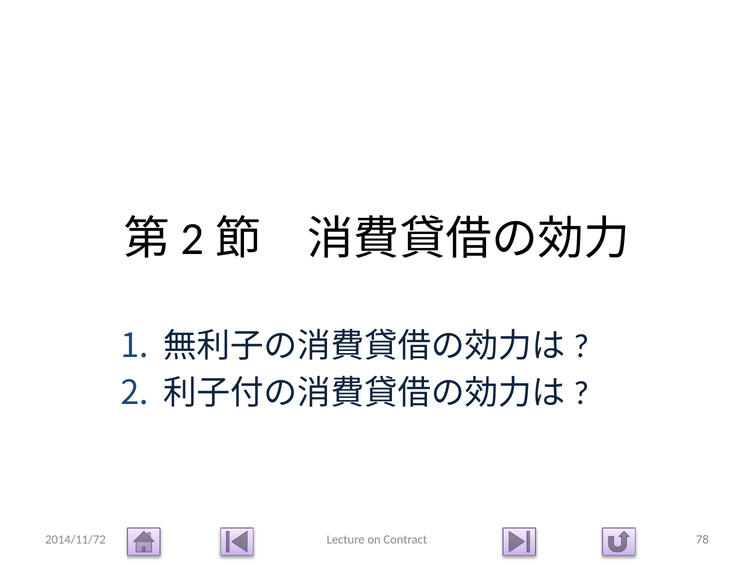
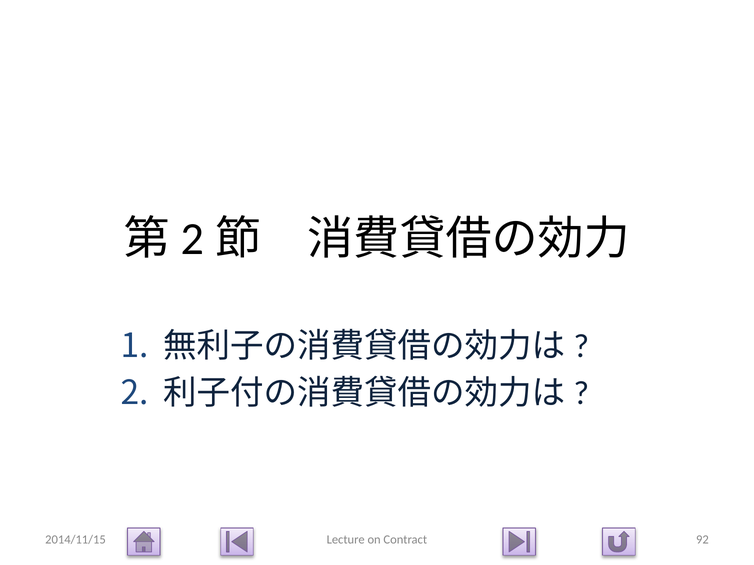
2014/11/72: 2014/11/72 -> 2014/11/15
78: 78 -> 92
